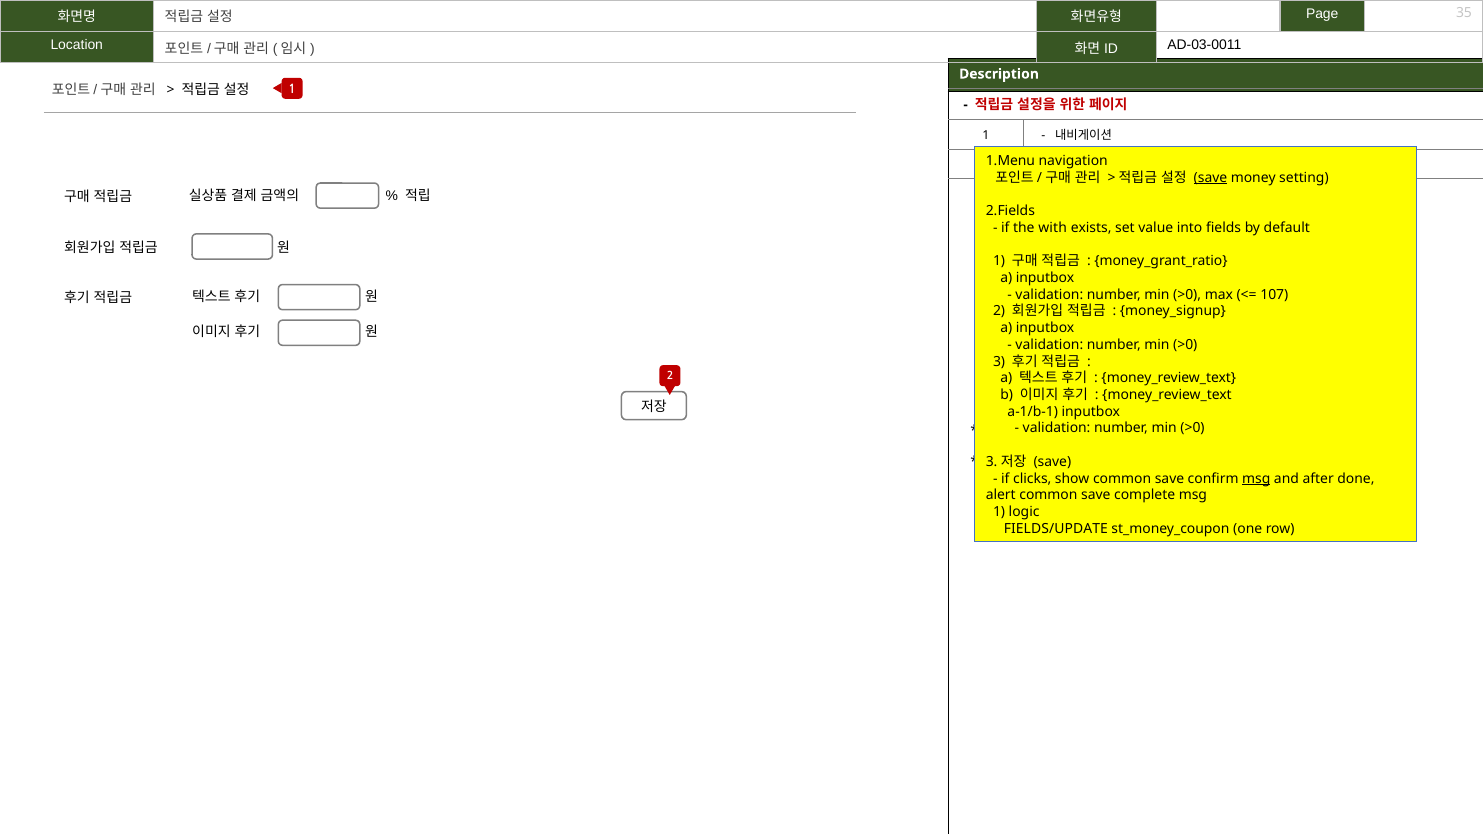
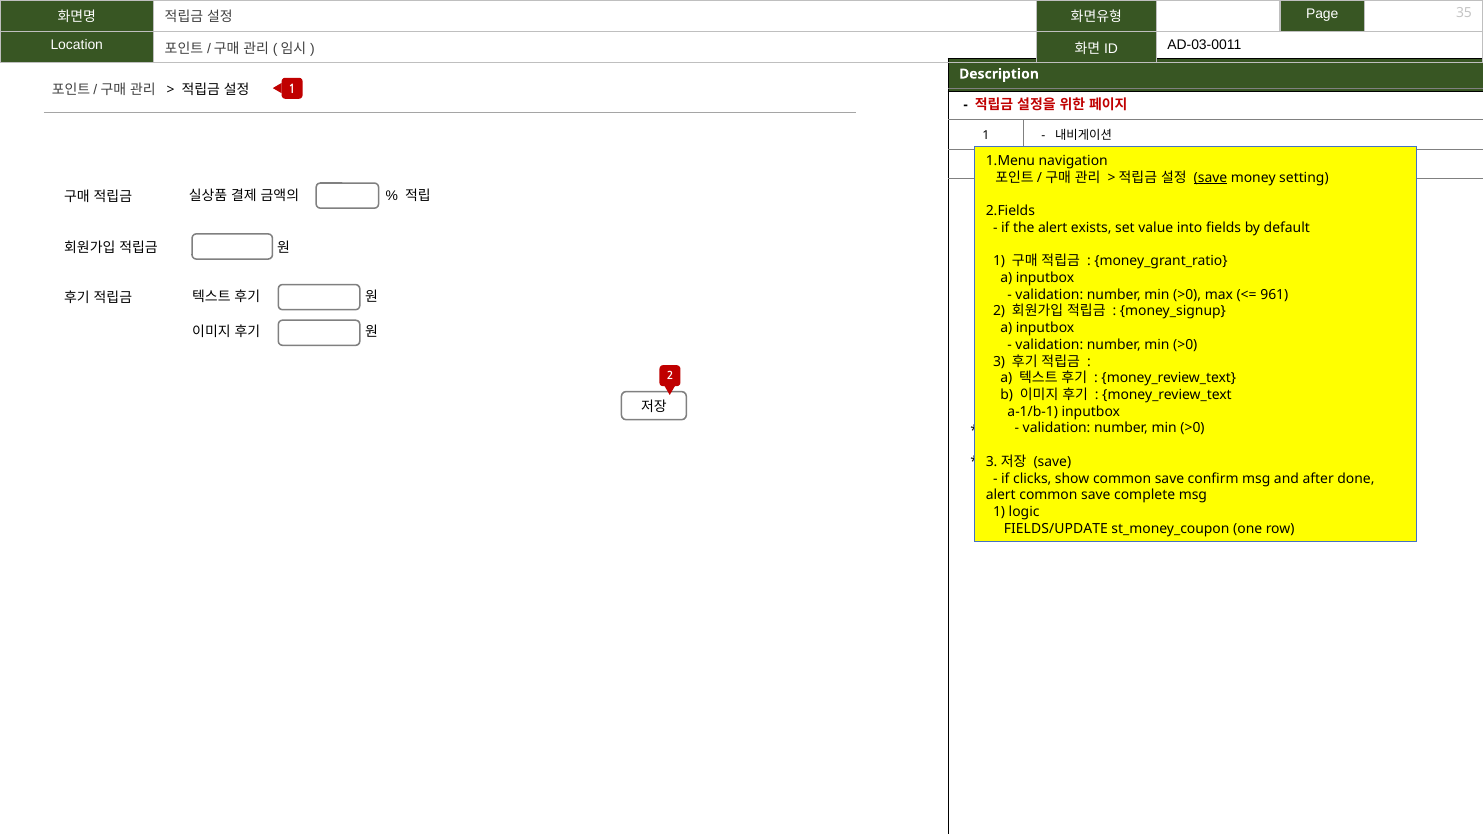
the with: with -> alert
107: 107 -> 961
msg at (1256, 479) underline: present -> none
